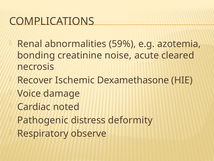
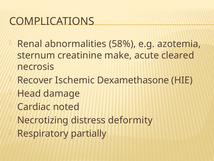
59%: 59% -> 58%
bonding: bonding -> sternum
noise: noise -> make
Voice: Voice -> Head
Pathogenic: Pathogenic -> Necrotizing
observe: observe -> partially
